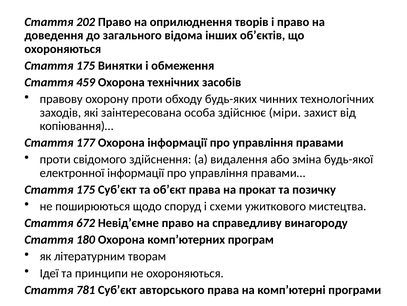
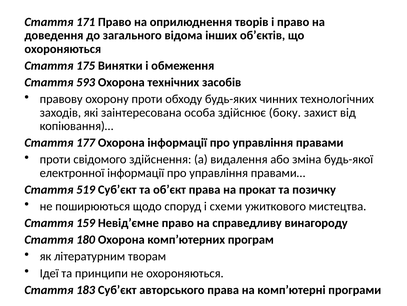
202: 202 -> 171
459: 459 -> 593
міри: міри -> боку
175 at (86, 189): 175 -> 519
672: 672 -> 159
781: 781 -> 183
